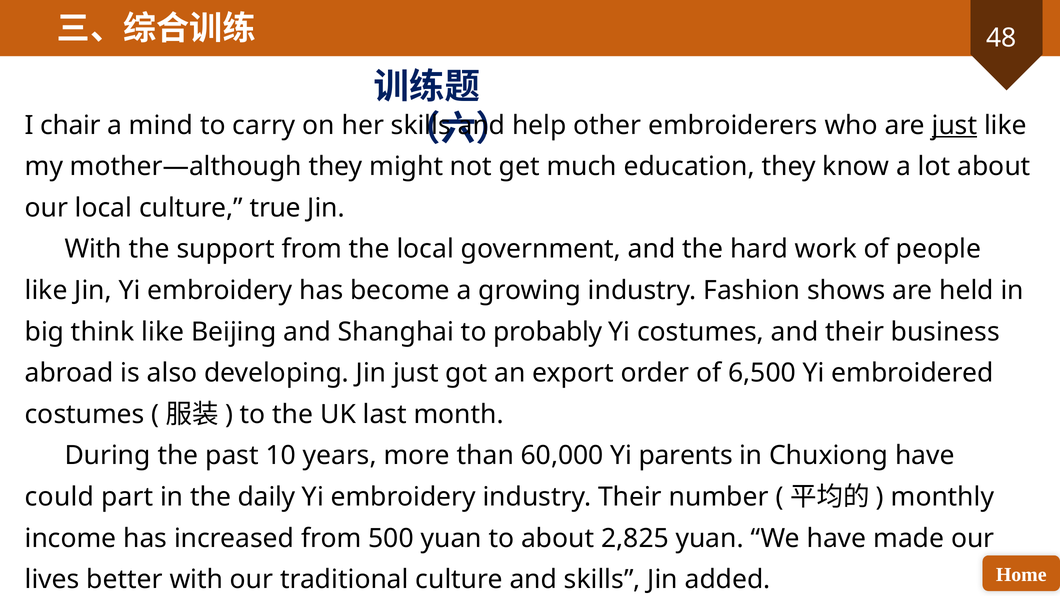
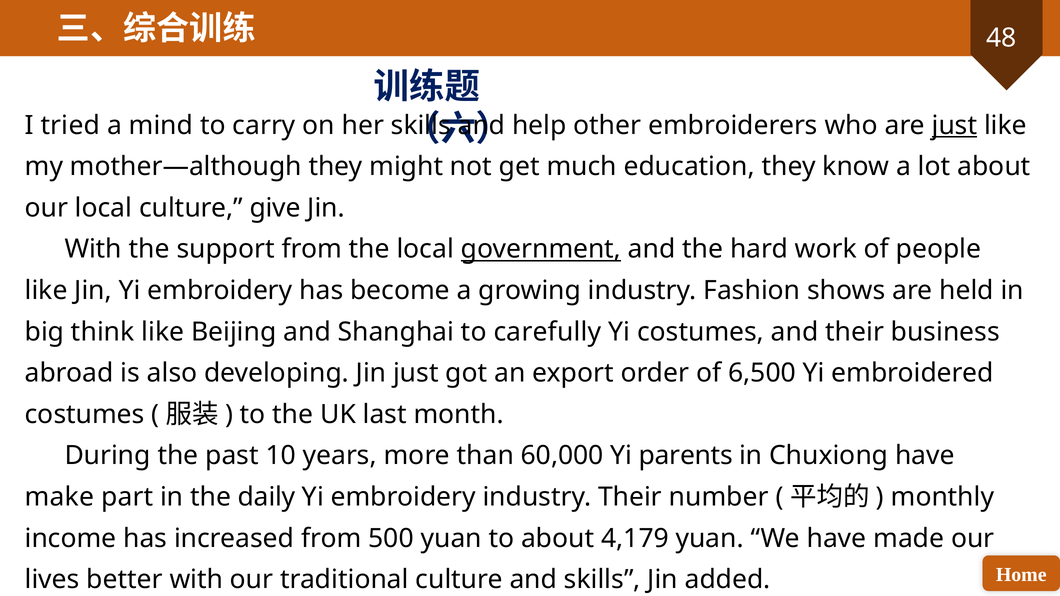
chair: chair -> tried
true: true -> give
government underline: none -> present
probably: probably -> carefully
could: could -> make
2,825: 2,825 -> 4,179
